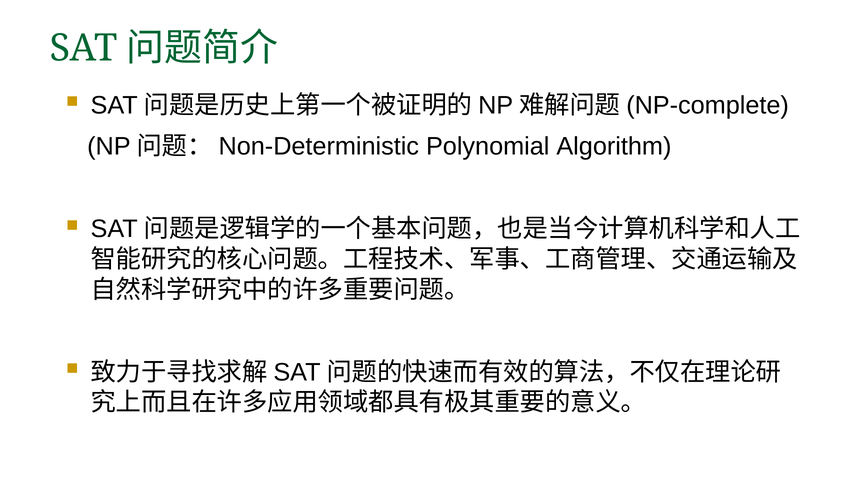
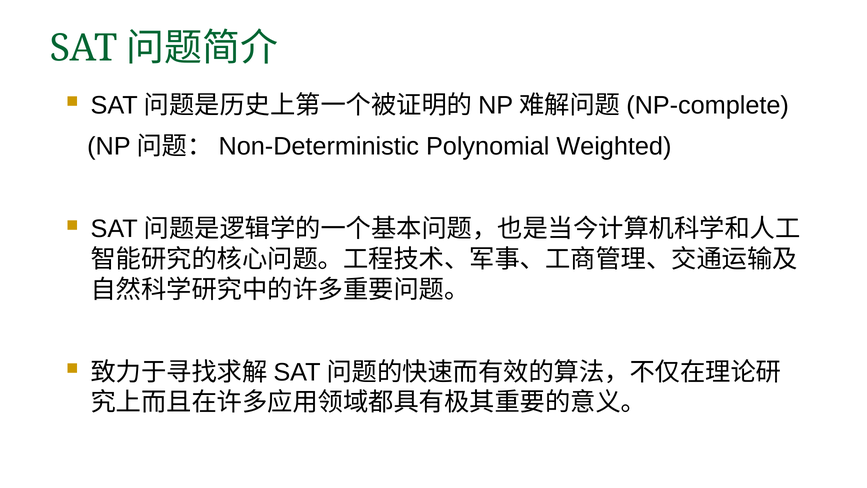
Algorithm: Algorithm -> Weighted
